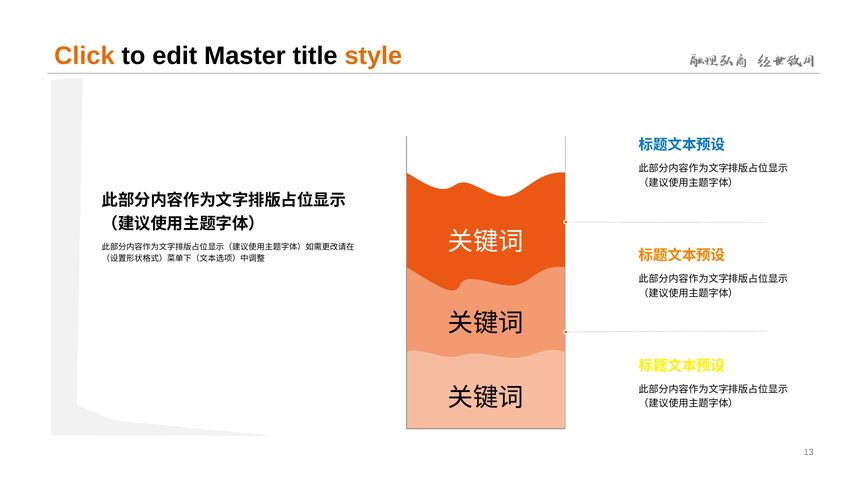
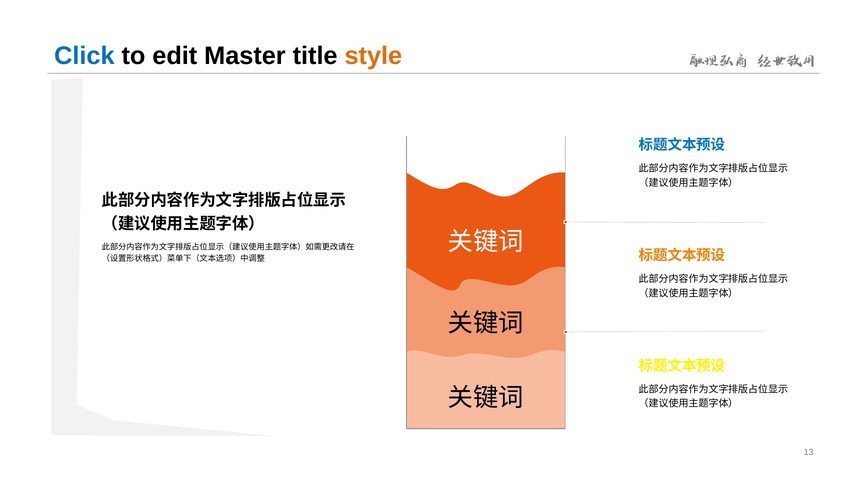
Click colour: orange -> blue
